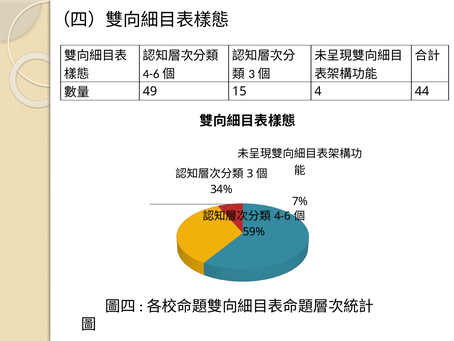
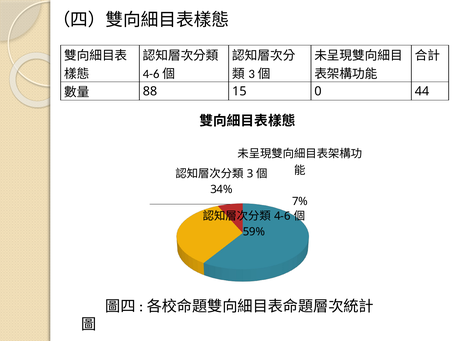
49: 49 -> 88
4: 4 -> 0
